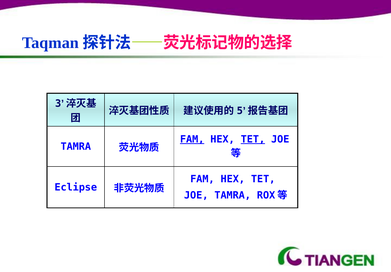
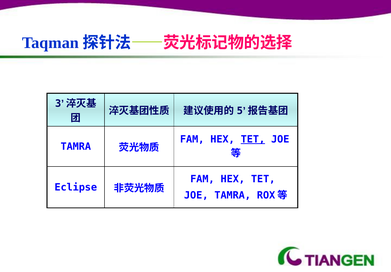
FAM at (192, 139) underline: present -> none
